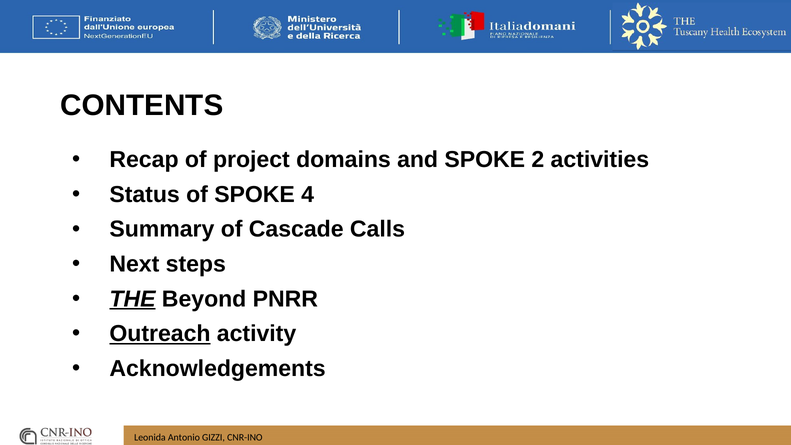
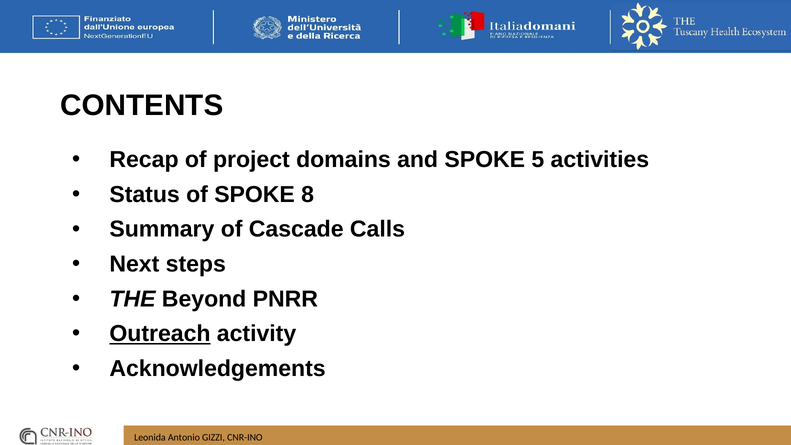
2: 2 -> 5
4: 4 -> 8
THE underline: present -> none
